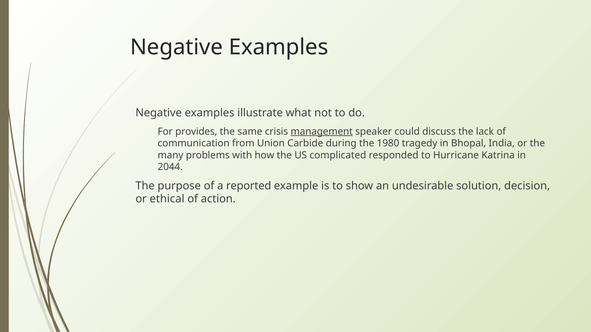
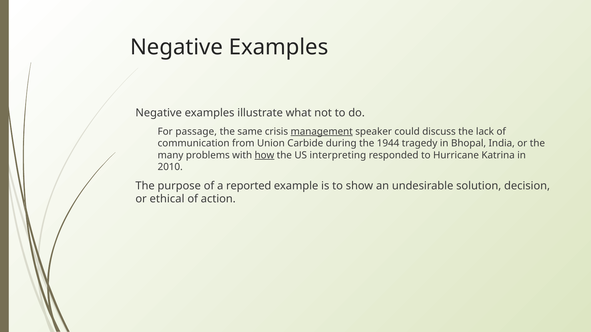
provides: provides -> passage
1980: 1980 -> 1944
how underline: none -> present
complicated: complicated -> interpreting
2044: 2044 -> 2010
